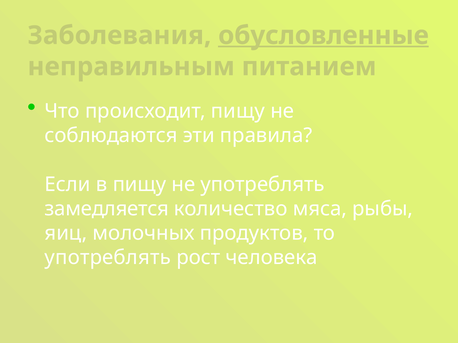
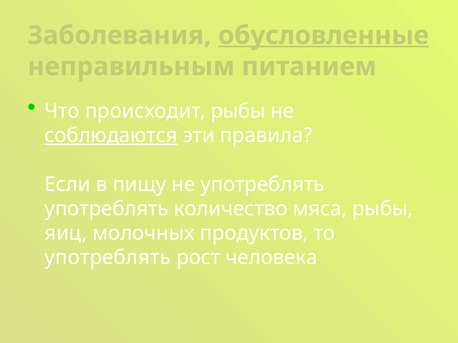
происходит пищу: пищу -> рыбы
соблюдаются underline: none -> present
замедляется at (107, 209): замедляется -> употреблять
